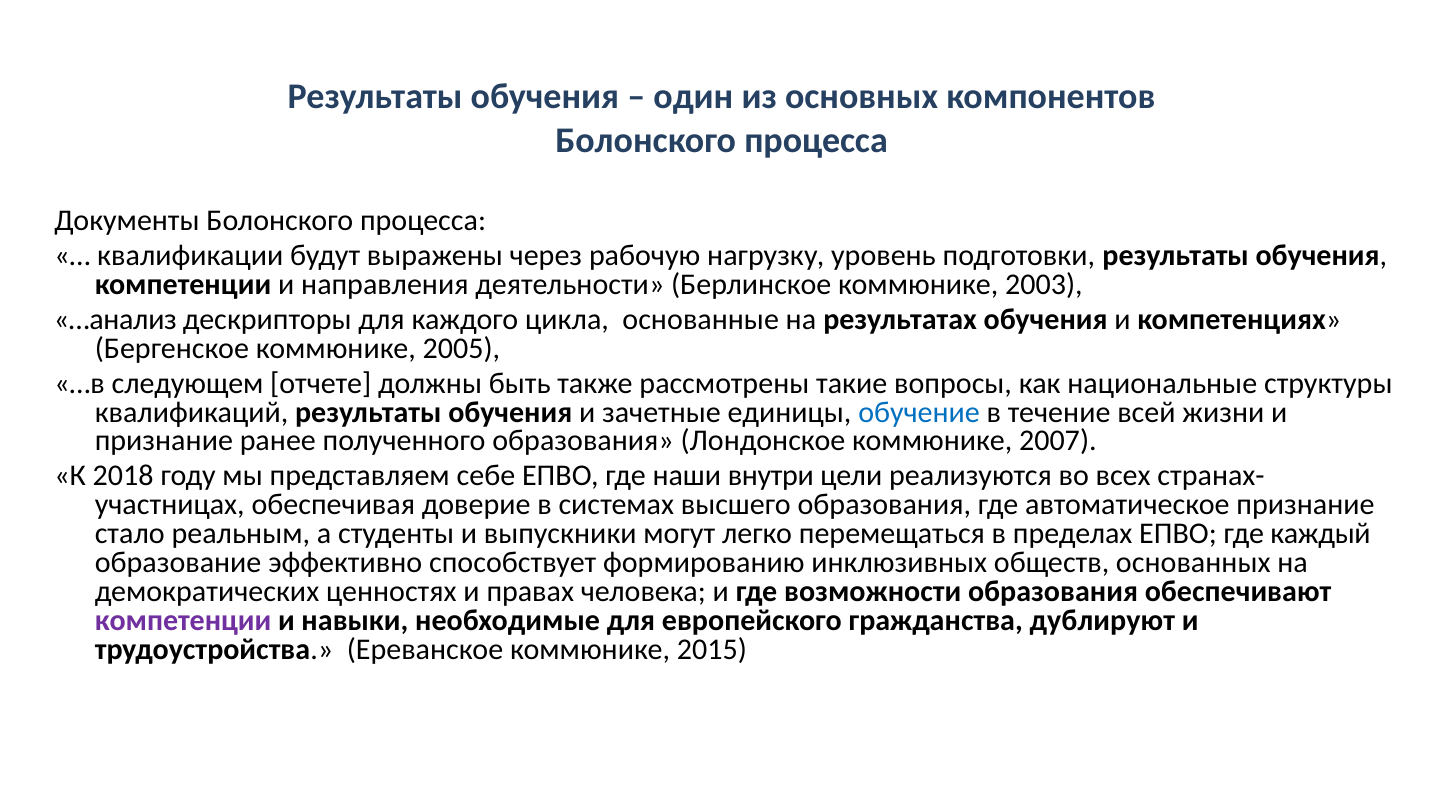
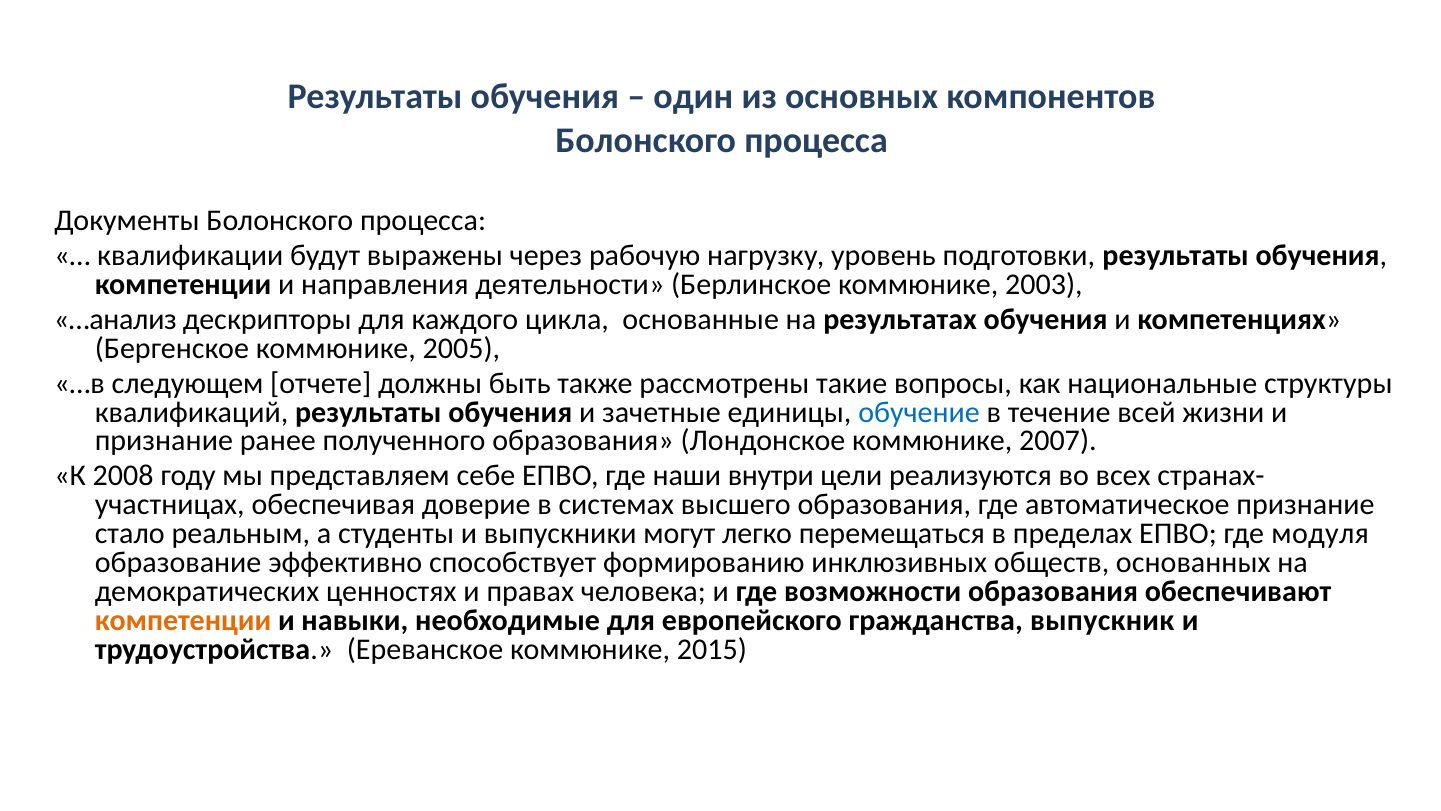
2018: 2018 -> 2008
каждый: каждый -> модуля
компетенции at (183, 620) colour: purple -> orange
дублируют: дублируют -> выпускник
